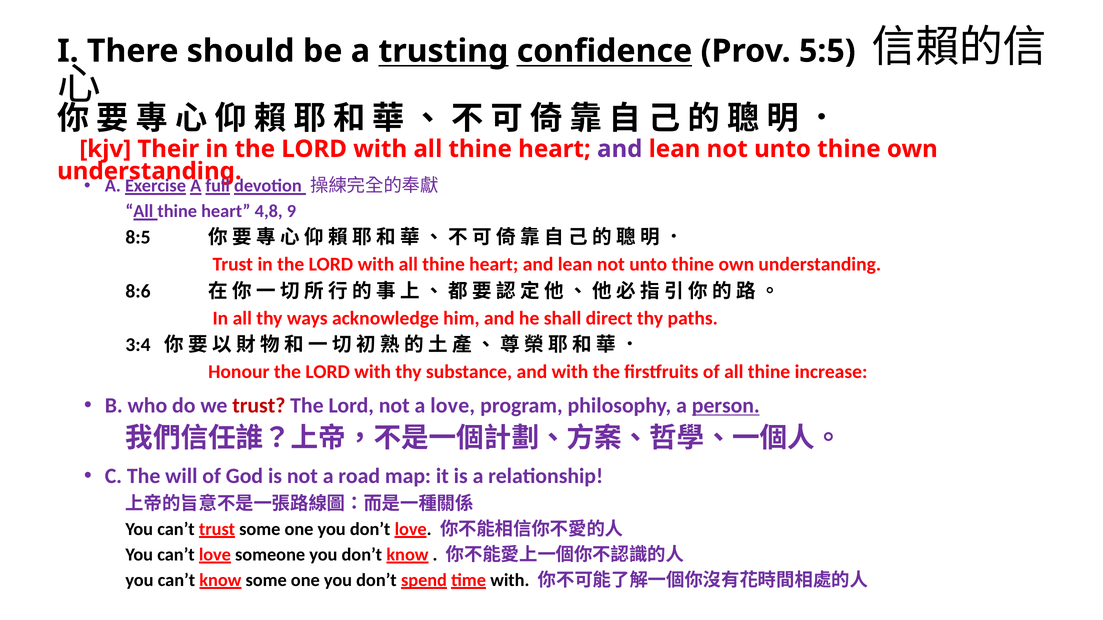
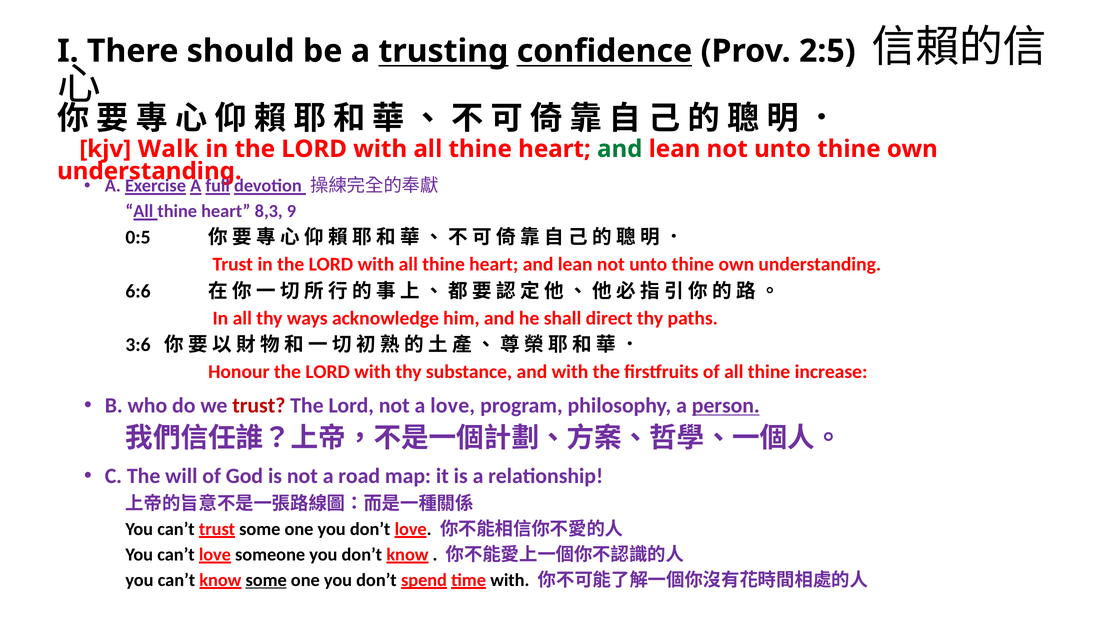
5:5: 5:5 -> 2:5
Their: Their -> Walk
and at (620, 149) colour: purple -> green
4,8: 4,8 -> 8,3
8:5: 8:5 -> 0:5
8:6: 8:6 -> 6:6
3:4: 3:4 -> 3:6
some at (266, 580) underline: none -> present
